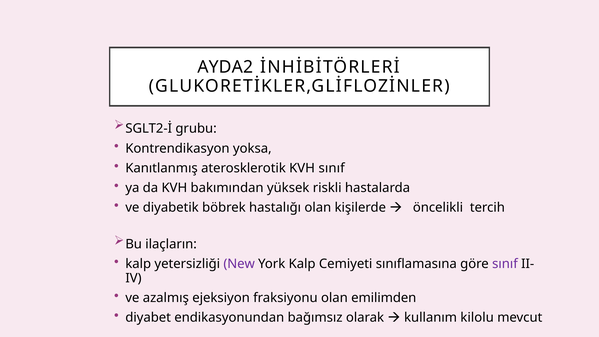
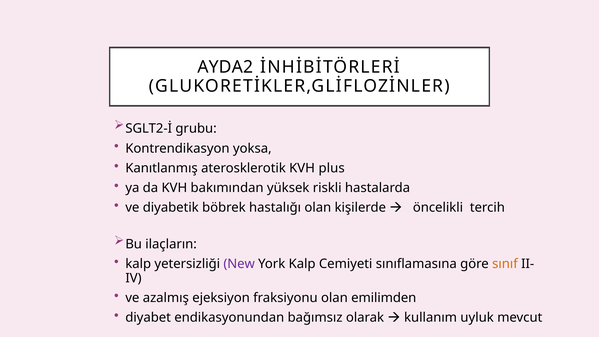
KVH sınıf: sınıf -> plus
sınıf at (505, 264) colour: purple -> orange
kilolu: kilolu -> uyluk
